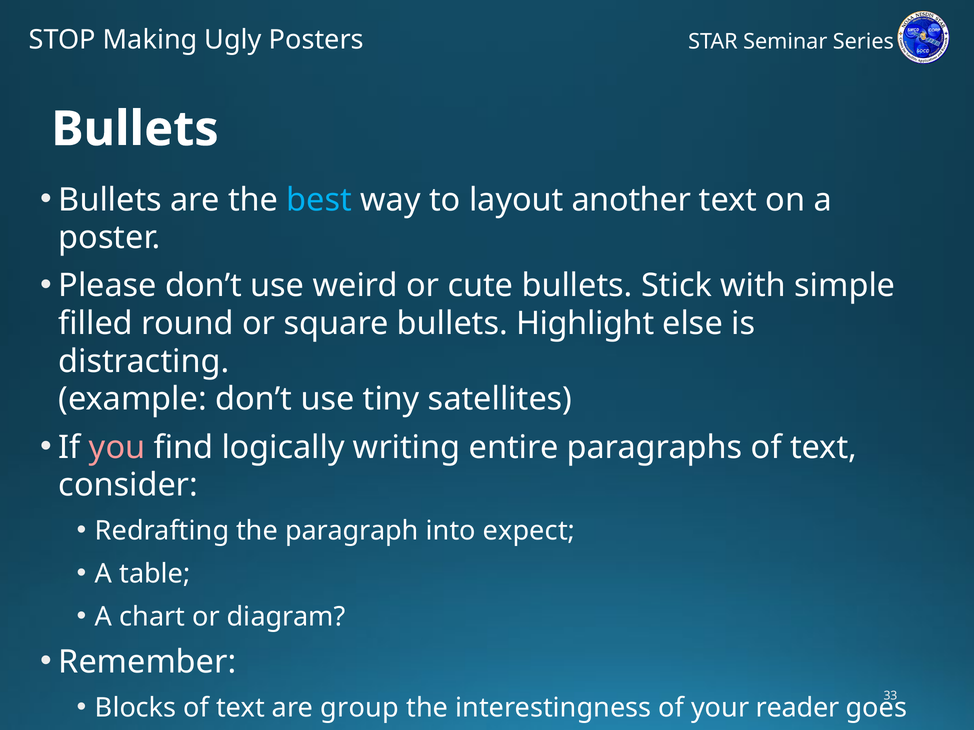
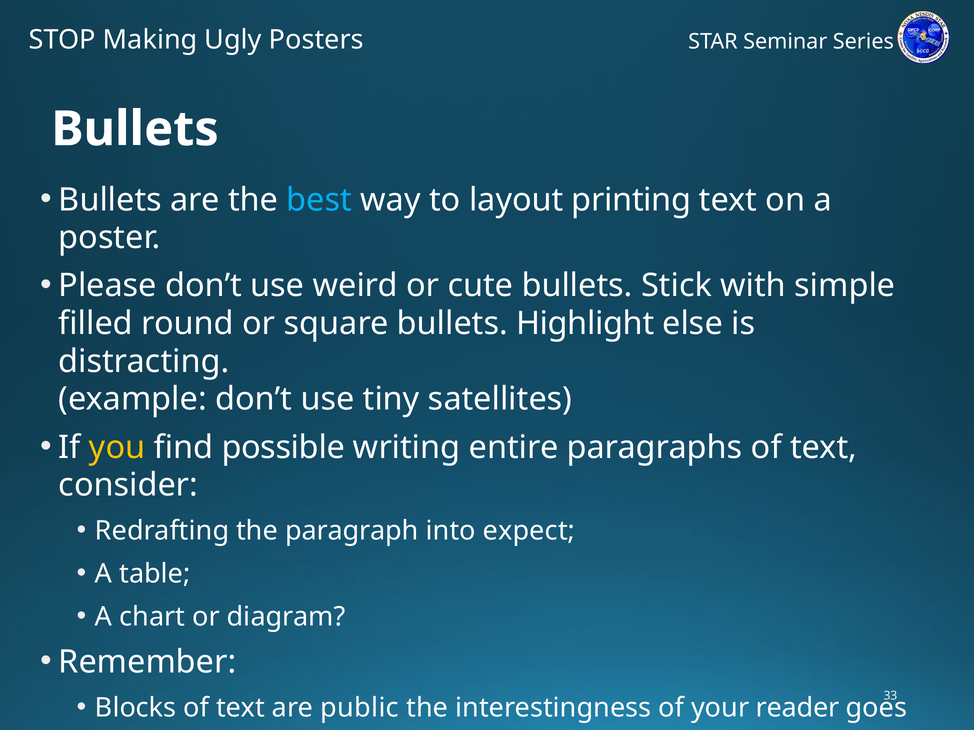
another: another -> printing
you colour: pink -> yellow
logically: logically -> possible
group: group -> public
